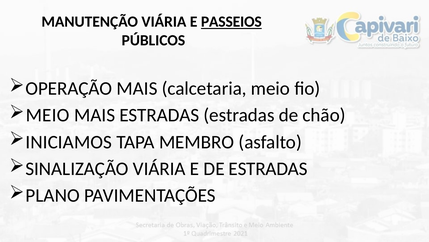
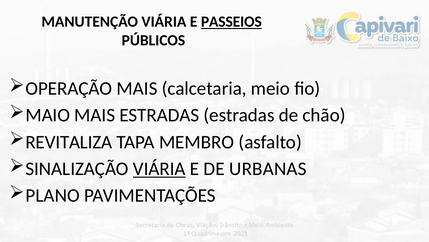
MEIO at (48, 115): MEIO -> MAIO
INICIAMOS: INICIAMOS -> REVITALIZA
VIÁRIA at (159, 168) underline: none -> present
DE ESTRADAS: ESTRADAS -> URBANAS
